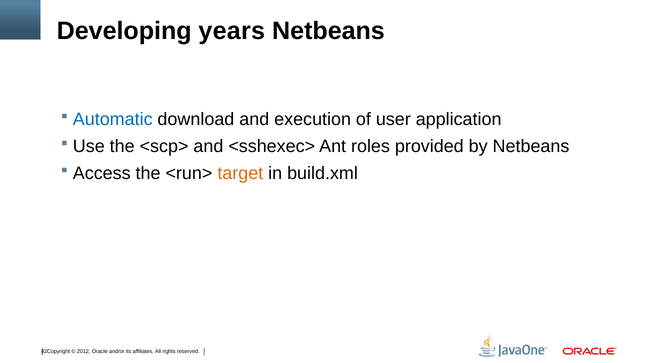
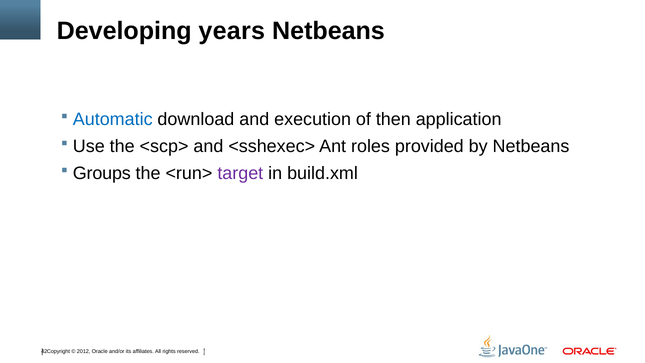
user: user -> then
Access: Access -> Groups
target colour: orange -> purple
